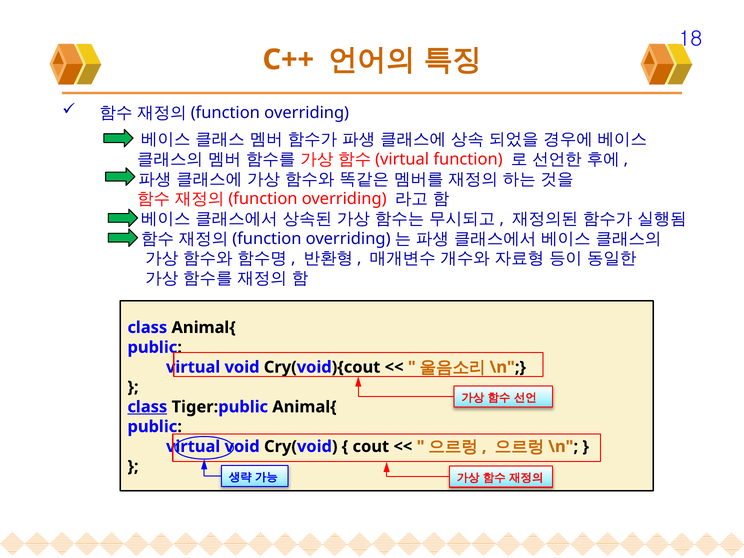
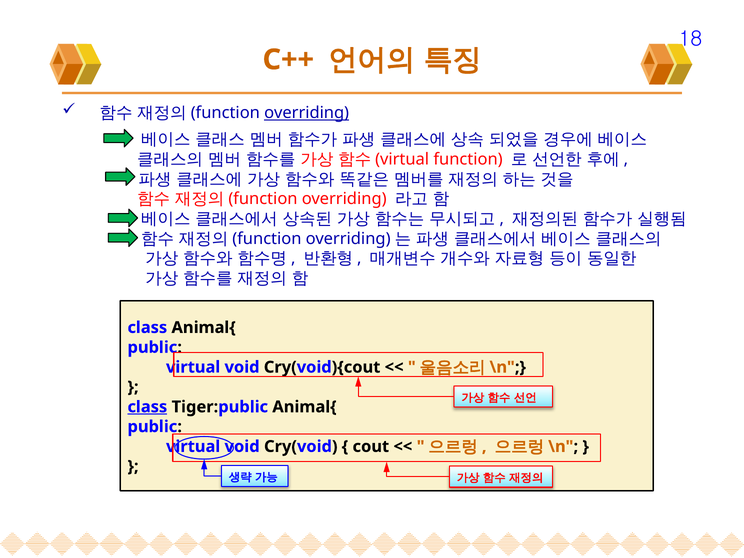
overriding at (307, 113) underline: none -> present
